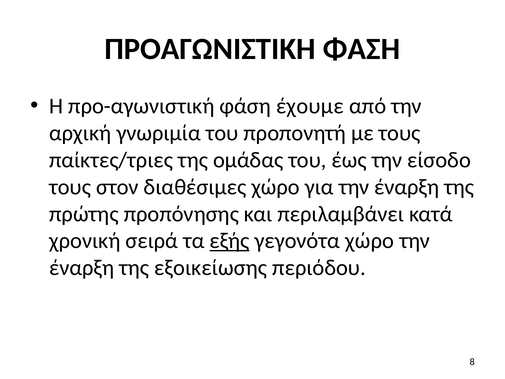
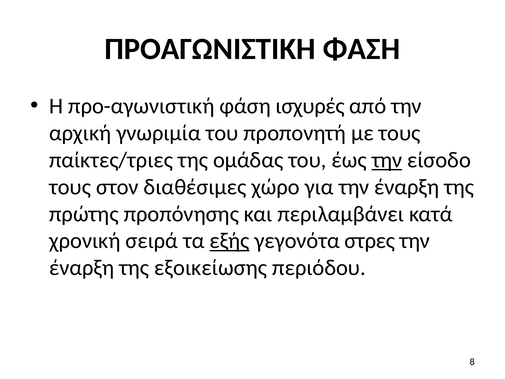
έχουμε: έχουμε -> ισχυρές
την at (387, 160) underline: none -> present
γεγονότα χώρο: χώρο -> στρες
